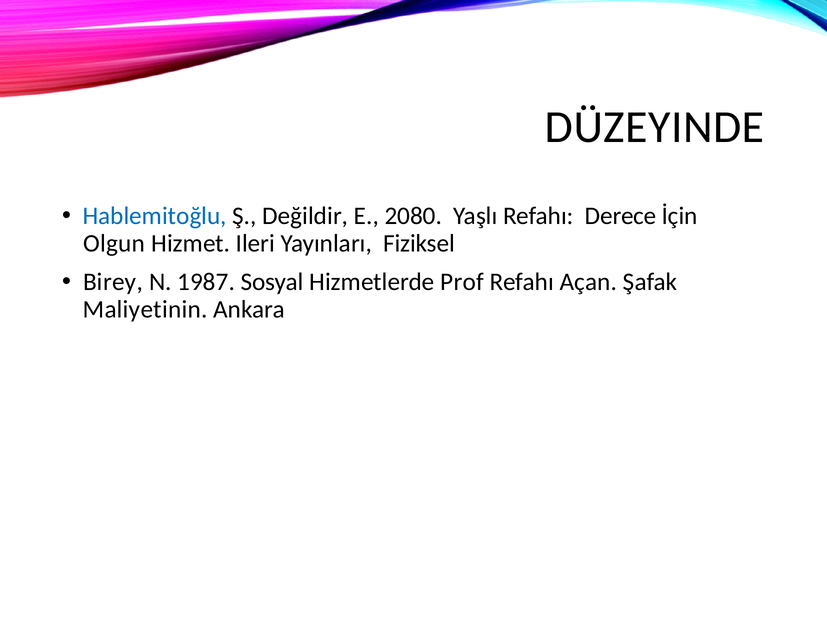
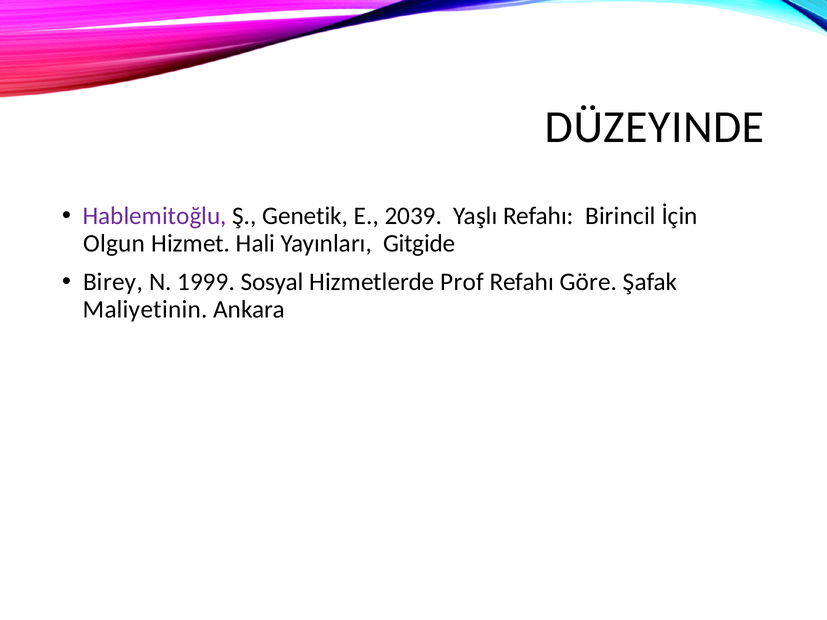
Hablemitoğlu colour: blue -> purple
Değildir: Değildir -> Genetik
2080: 2080 -> 2039
Derece: Derece -> Birincil
Ileri: Ileri -> Hali
Fiziksel: Fiziksel -> Gitgide
1987: 1987 -> 1999
Açan: Açan -> Göre
